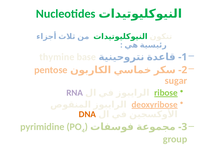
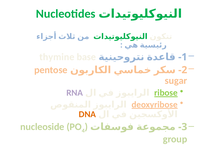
pyrimidine: pyrimidine -> nucleoside
